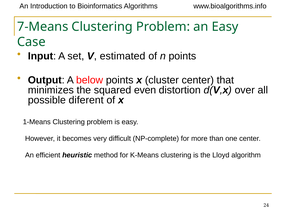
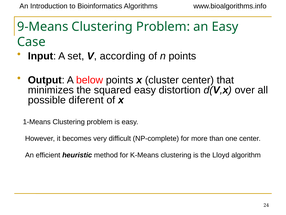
7-Means: 7-Means -> 9-Means
estimated: estimated -> according
squared even: even -> easy
